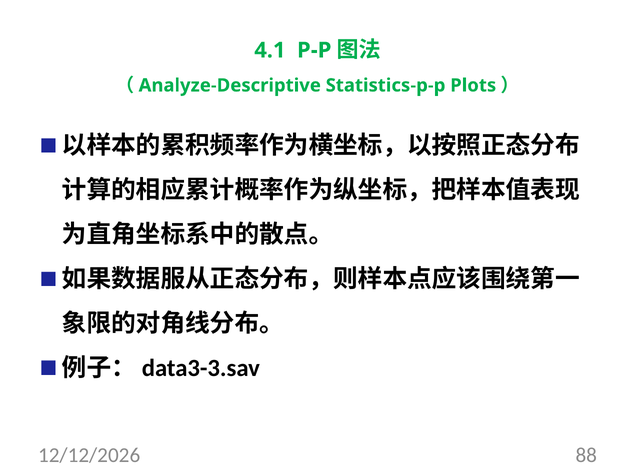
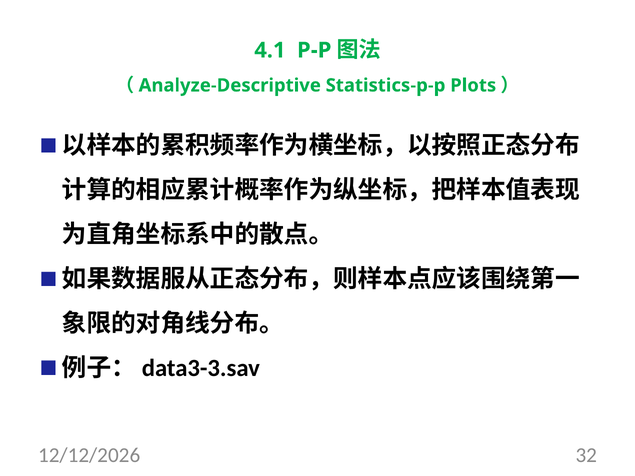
88: 88 -> 32
